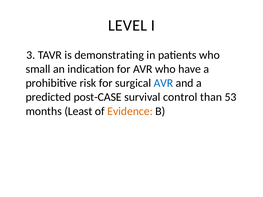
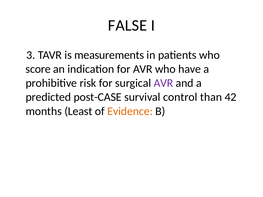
LEVEL: LEVEL -> FALSE
demonstrating: demonstrating -> measurements
small: small -> score
AVR at (163, 83) colour: blue -> purple
53: 53 -> 42
